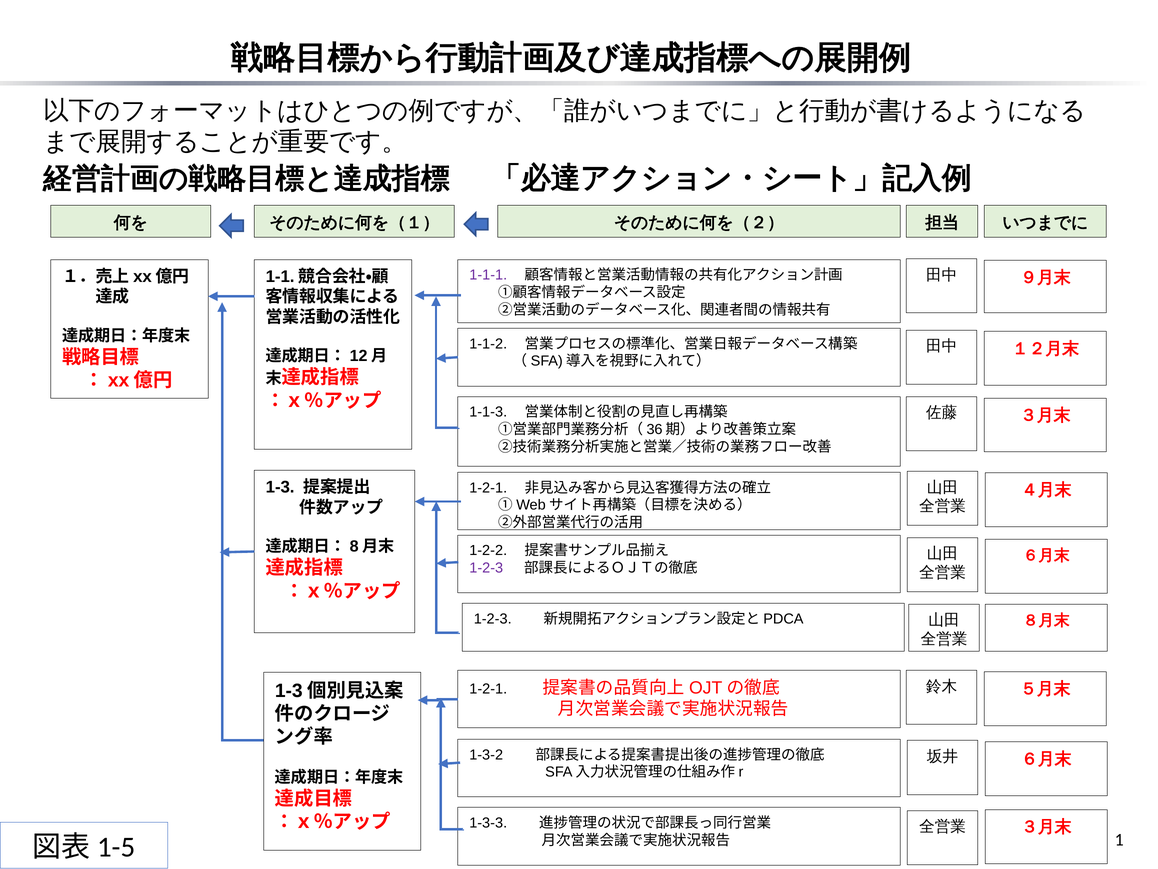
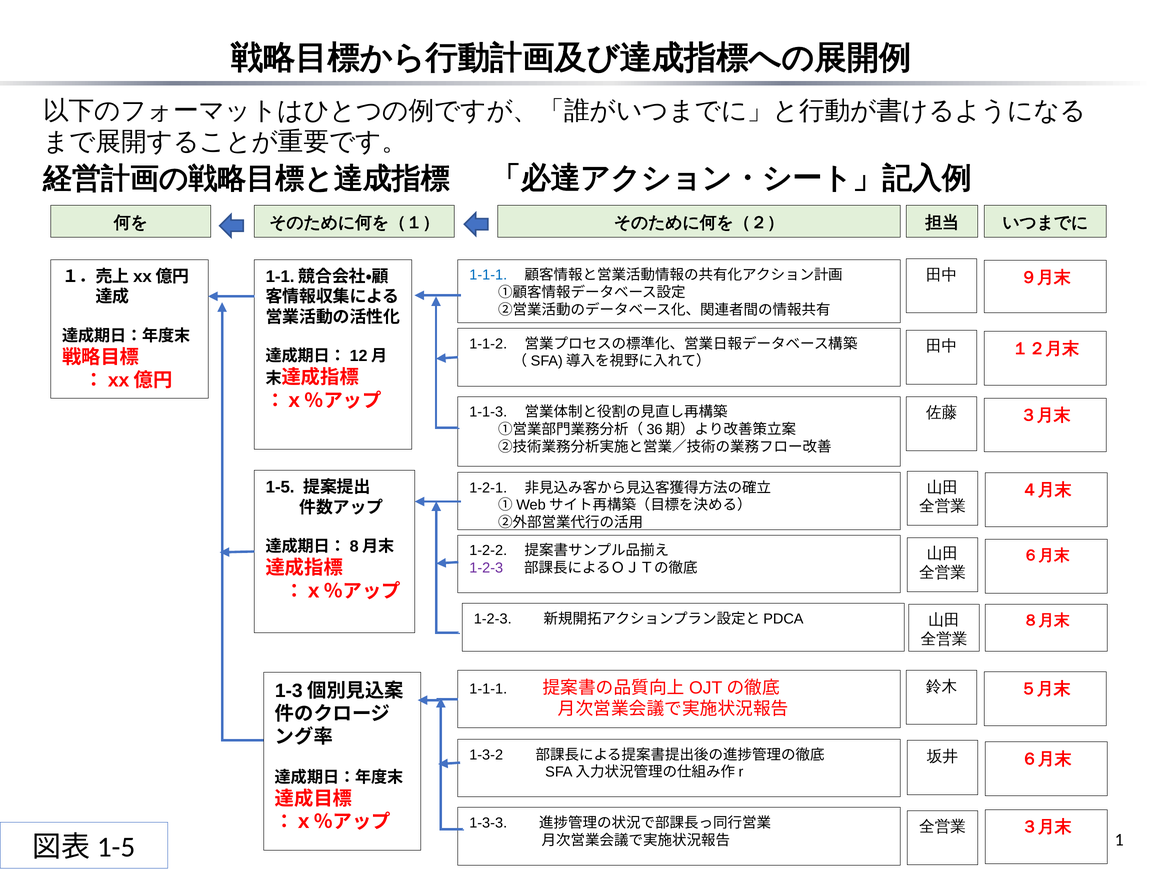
1-1-1 at (488, 275) colour: purple -> blue
1-3: 1-3 -> 1-5
1-2-1 at (488, 688): 1-2-1 -> 1-1-1
